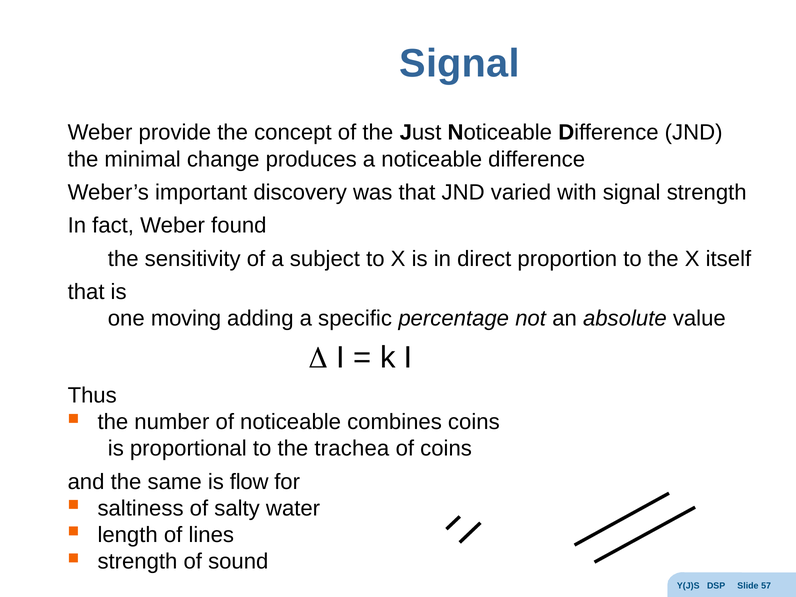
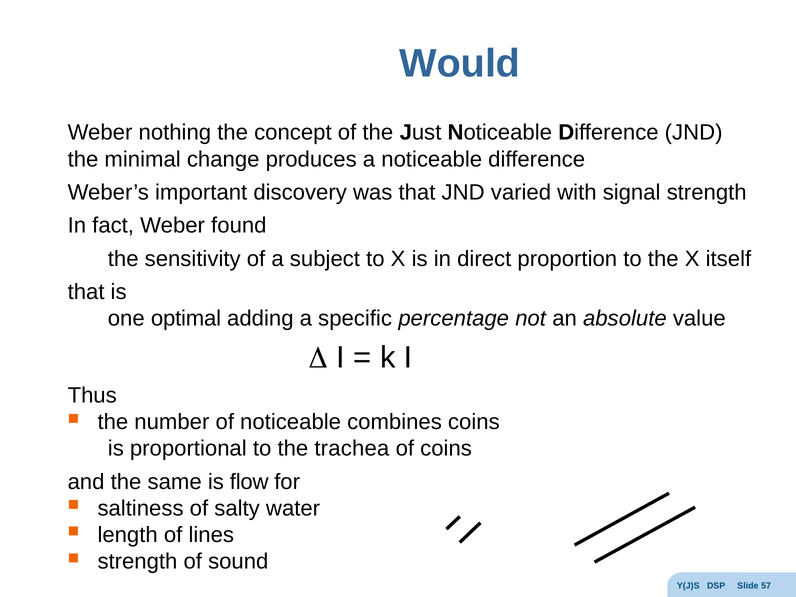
Signal at (460, 64): Signal -> Would
provide: provide -> nothing
moving: moving -> optimal
